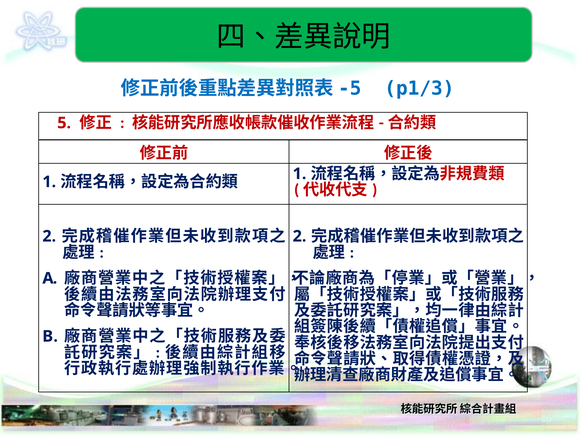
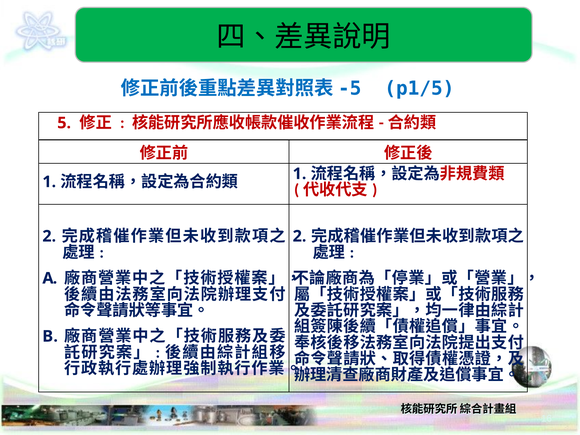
p1/3: p1/3 -> p1/5
